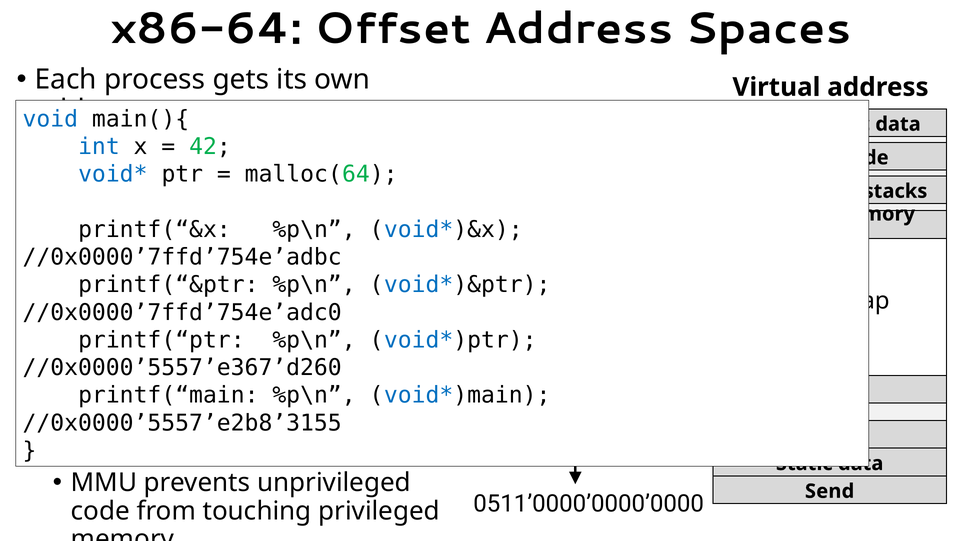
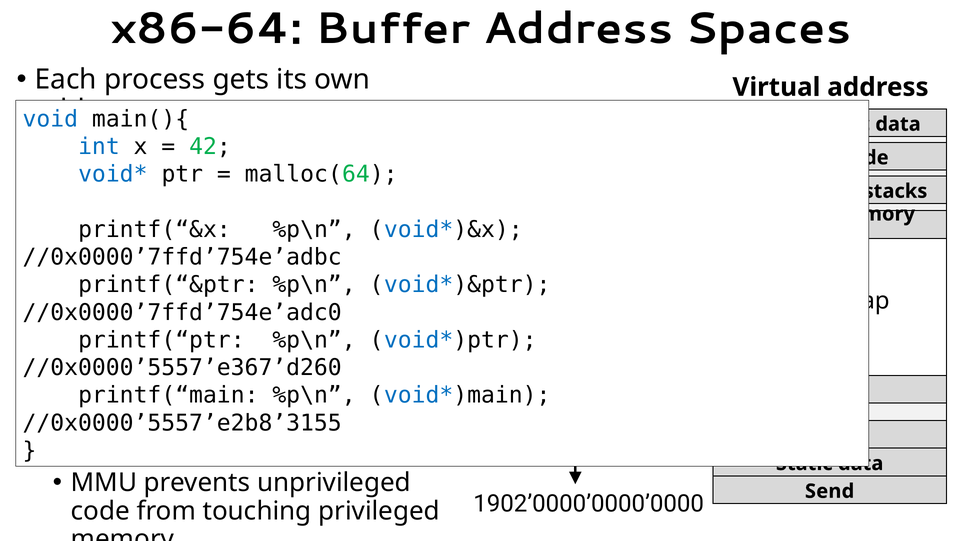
Offset: Offset -> Buffer
0511’0000’0000’0000: 0511’0000’0000’0000 -> 1902’0000’0000’0000
